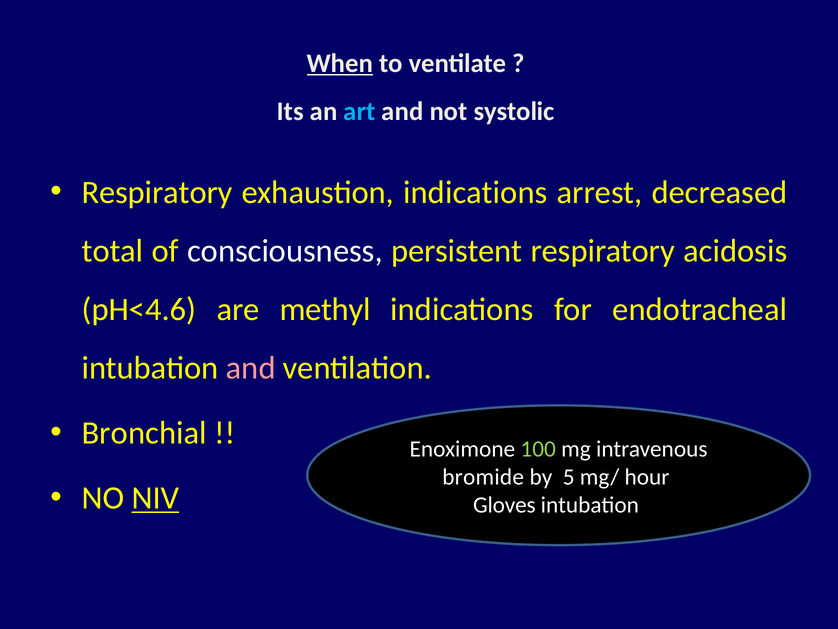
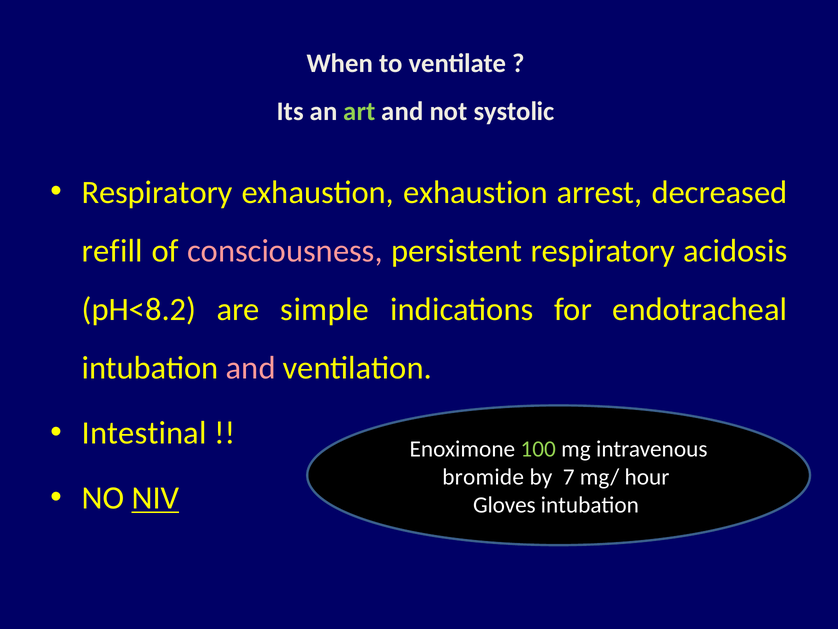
When underline: present -> none
art colour: light blue -> light green
exhaustion indications: indications -> exhaustion
total: total -> refill
consciousness colour: white -> pink
pH<4.6: pH<4.6 -> pH<8.2
methyl: methyl -> simple
Bronchial: Bronchial -> Intestinal
5: 5 -> 7
